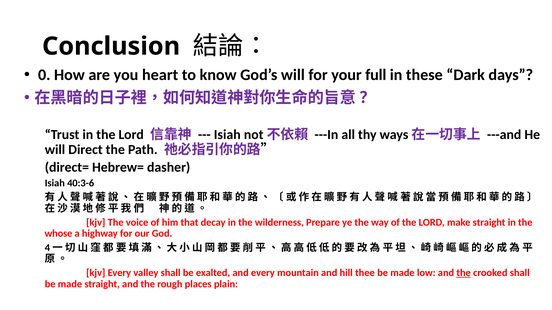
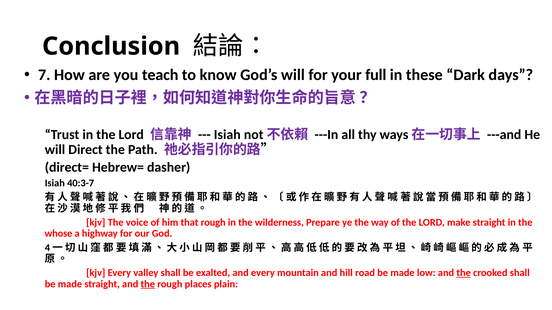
0: 0 -> 7
heart: heart -> teach
40:3-6: 40:3-6 -> 40:3-7
that decay: decay -> rough
thee: thee -> road
the at (148, 284) underline: none -> present
